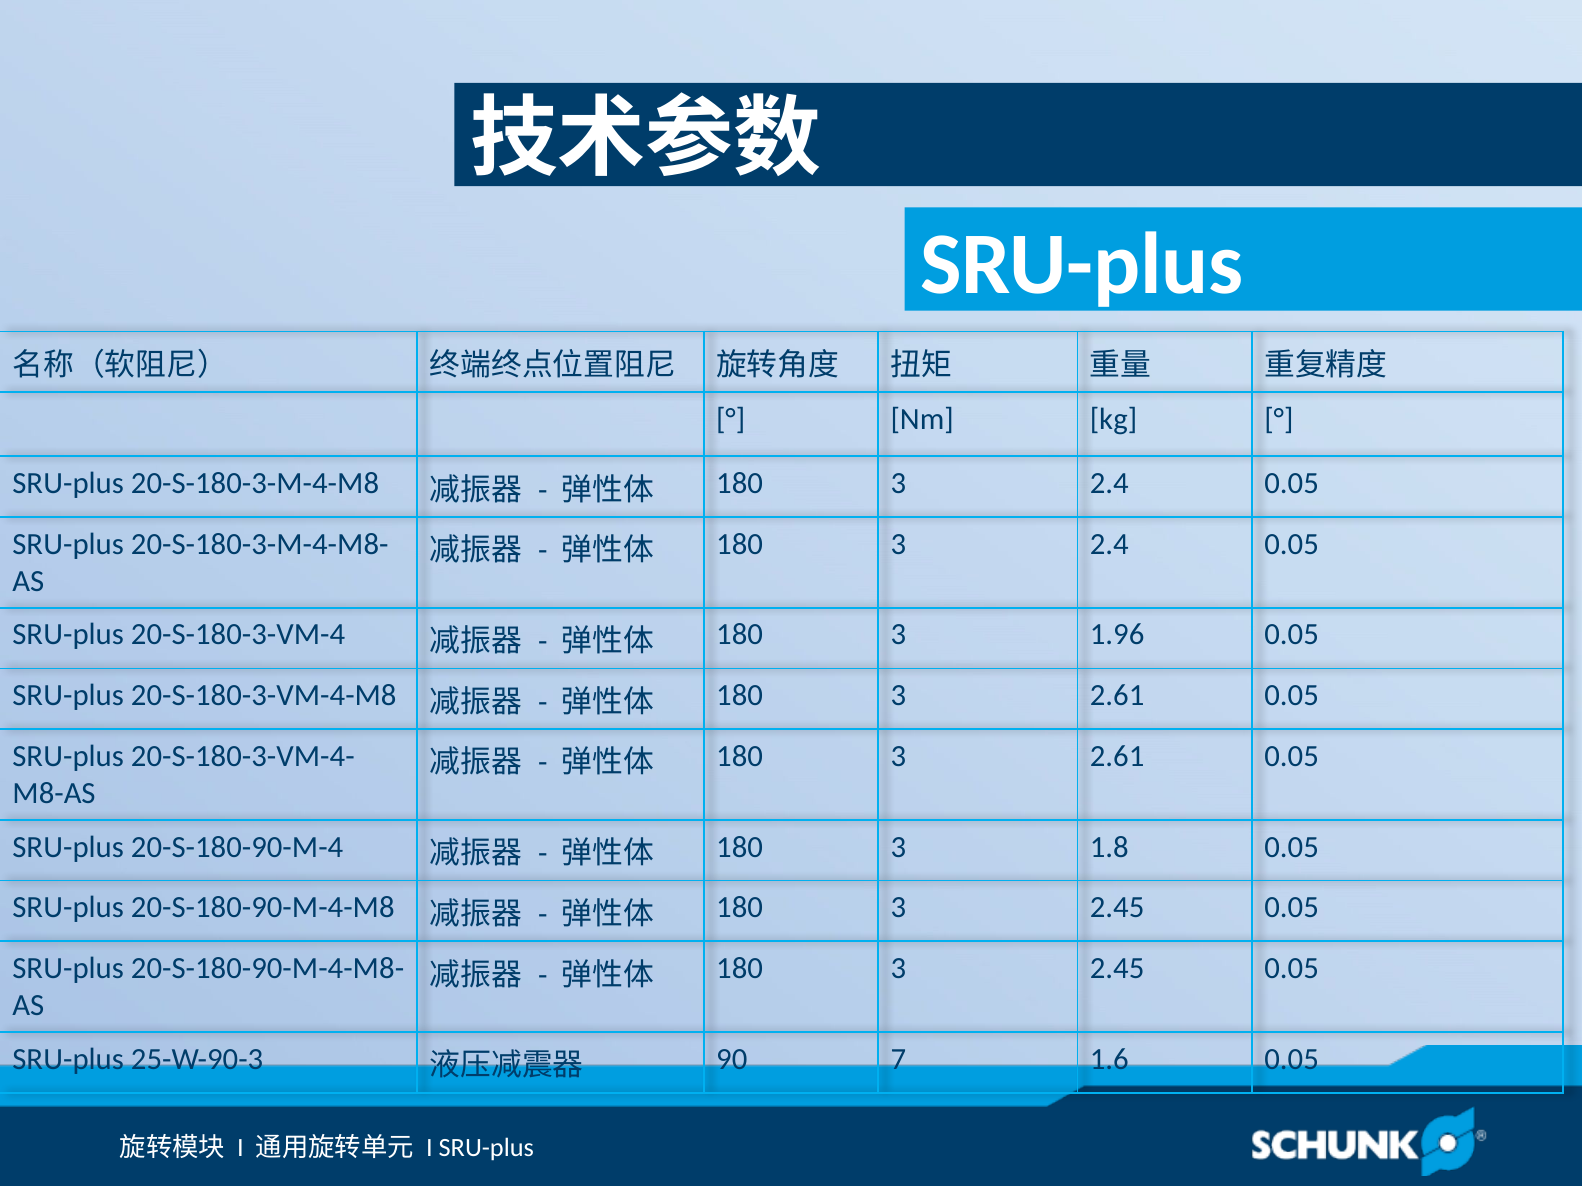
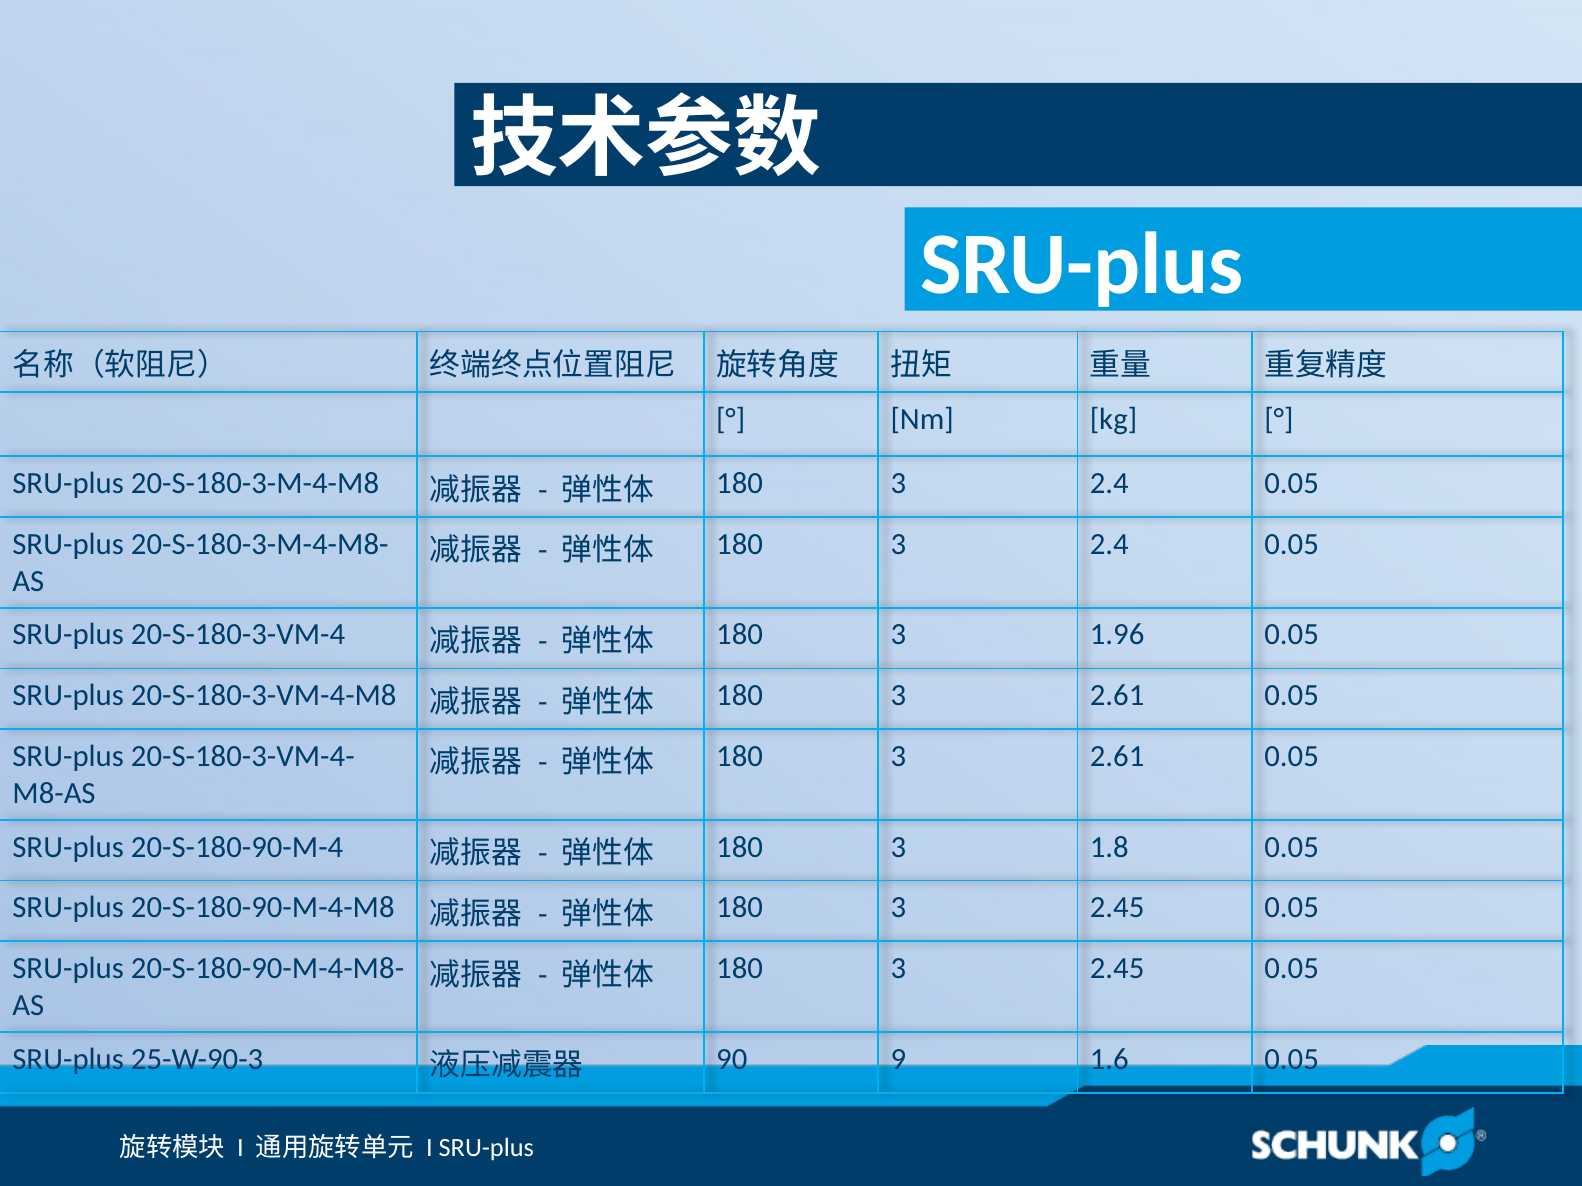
7: 7 -> 9
